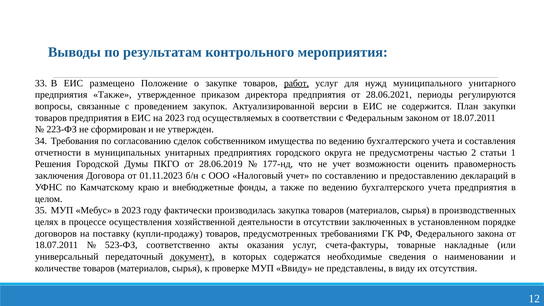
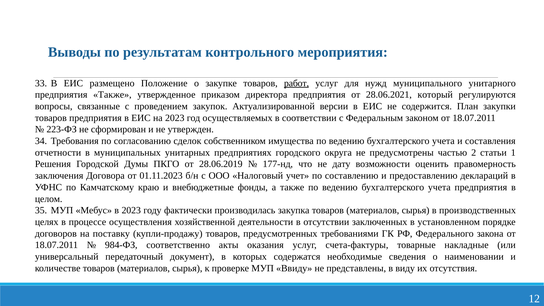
периоды: периоды -> который
не учет: учет -> дату
523-ФЗ: 523-ФЗ -> 984-ФЗ
документ underline: present -> none
